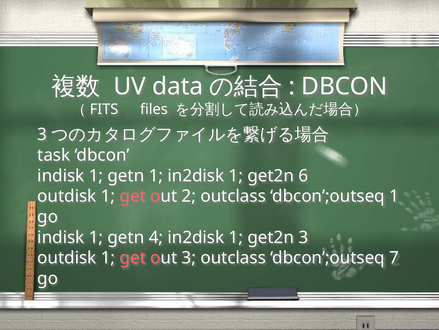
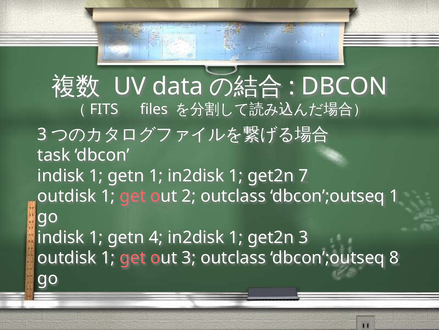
6: 6 -> 7
7: 7 -> 8
